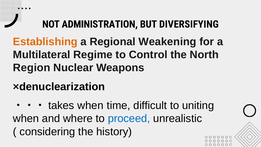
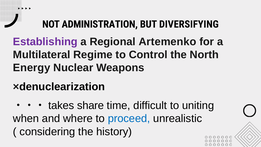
Establishing colour: orange -> purple
Weakening: Weakening -> Artemenko
Region: Region -> Energy
when at (90, 105): when -> share
